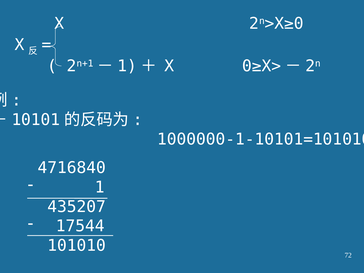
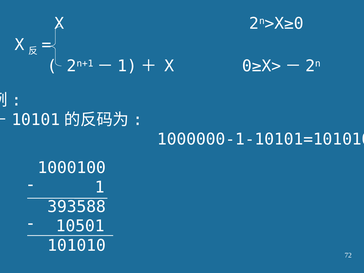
4716840: 4716840 -> 1000100
435207: 435207 -> 393588
17544: 17544 -> 10501
